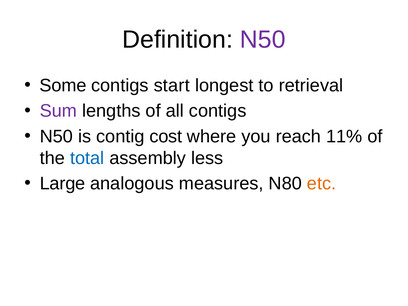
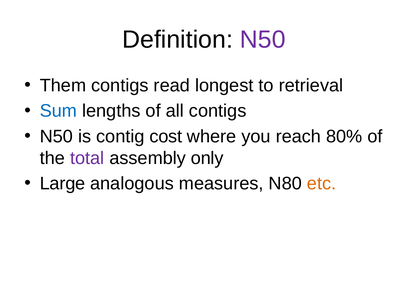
Some: Some -> Them
start: start -> read
Sum colour: purple -> blue
11%: 11% -> 80%
total colour: blue -> purple
less: less -> only
